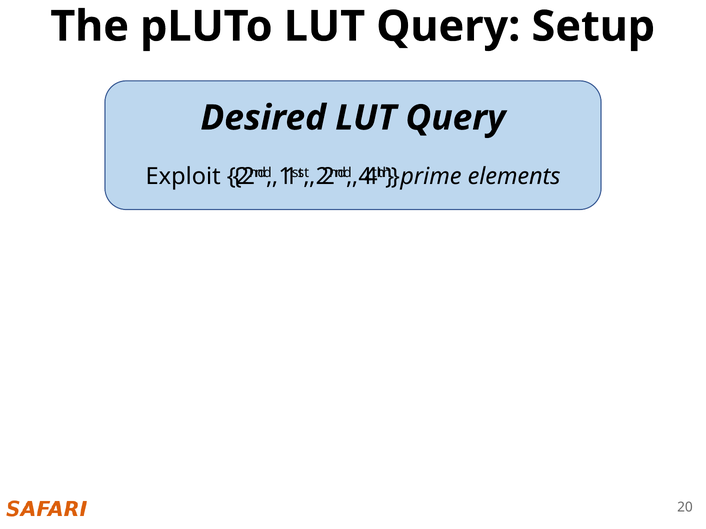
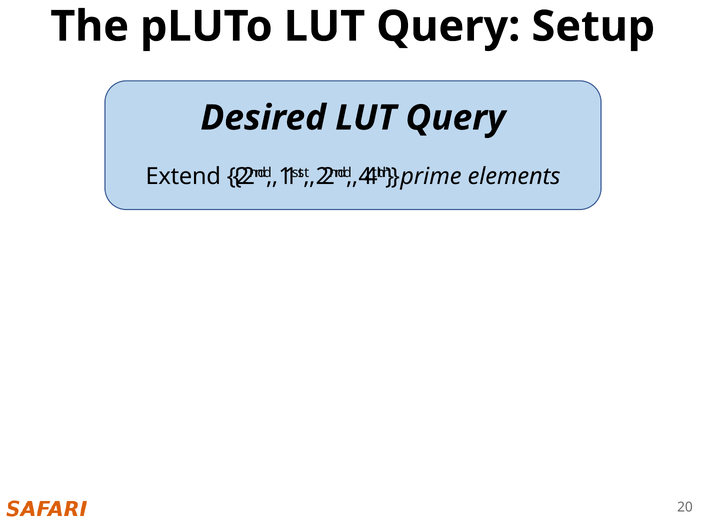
Exploit: Exploit -> Extend
